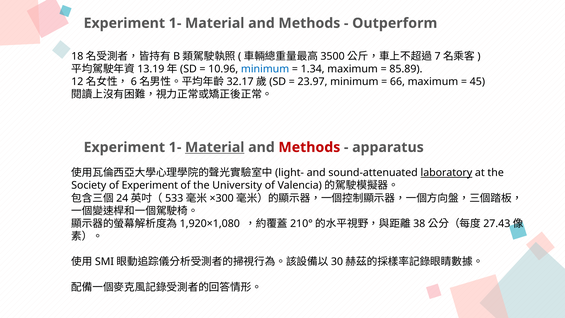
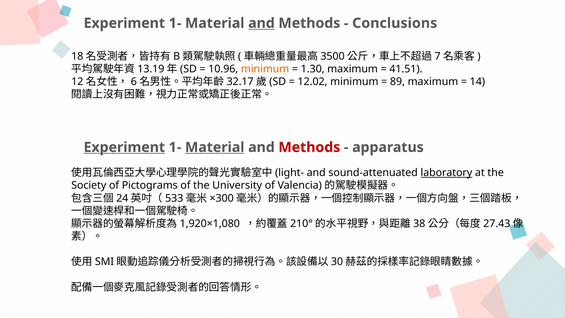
and at (261, 23) underline: none -> present
Outperform: Outperform -> Conclusions
minimum at (265, 69) colour: blue -> orange
1.34: 1.34 -> 1.30
85.89: 85.89 -> 41.51
23.97: 23.97 -> 12.02
66: 66 -> 89
45: 45 -> 14
Experiment at (124, 147) underline: none -> present
of Experiment: Experiment -> Pictograms
